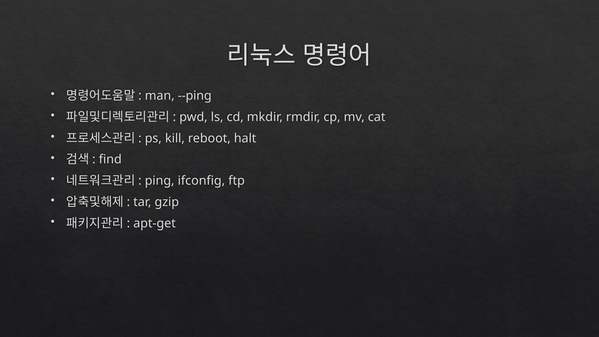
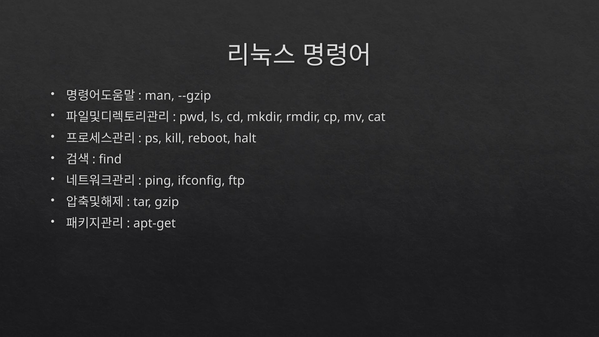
--ping: --ping -> --gzip
